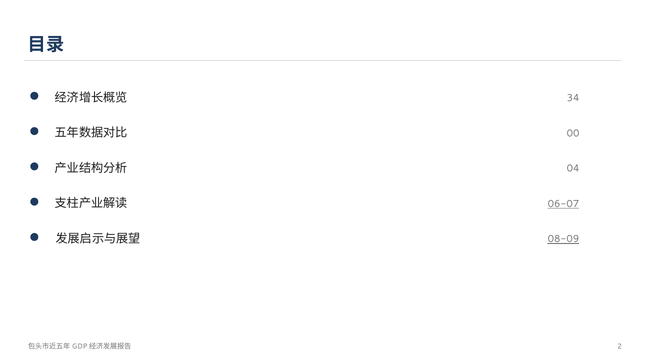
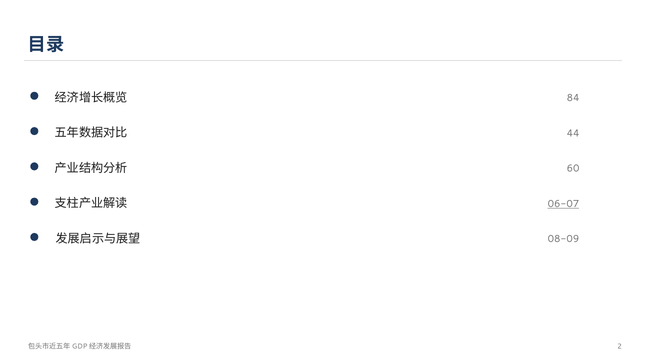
34: 34 -> 84
00: 00 -> 44
04: 04 -> 60
08-09 underline: present -> none
